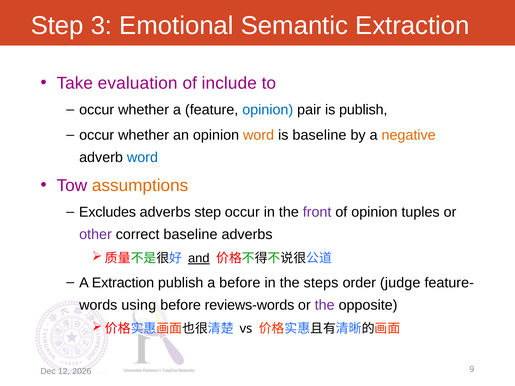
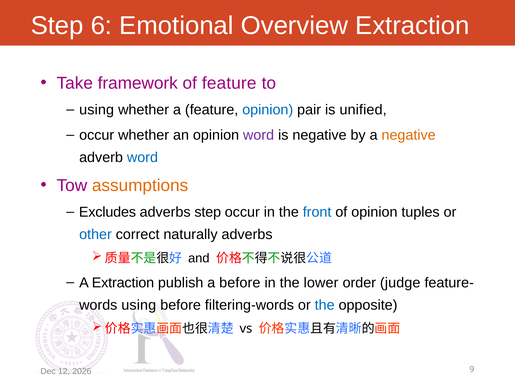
3: 3 -> 6
Semantic: Semantic -> Overview
evaluation: evaluation -> framework
of include: include -> feature
occur at (97, 110): occur -> using
is publish: publish -> unified
word at (259, 135) colour: orange -> purple
is baseline: baseline -> negative
front colour: purple -> blue
other colour: purple -> blue
correct baseline: baseline -> naturally
and underline: present -> none
steps: steps -> lower
reviews-words: reviews-words -> filtering-words
the at (325, 305) colour: purple -> blue
